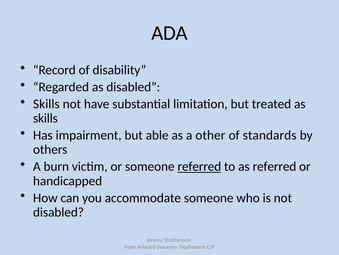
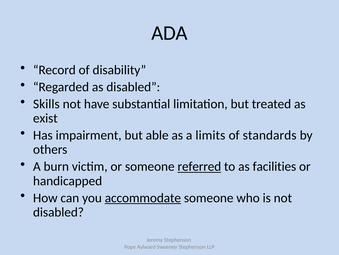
skills at (45, 118): skills -> exist
other: other -> limits
as referred: referred -> facilities
accommodate underline: none -> present
